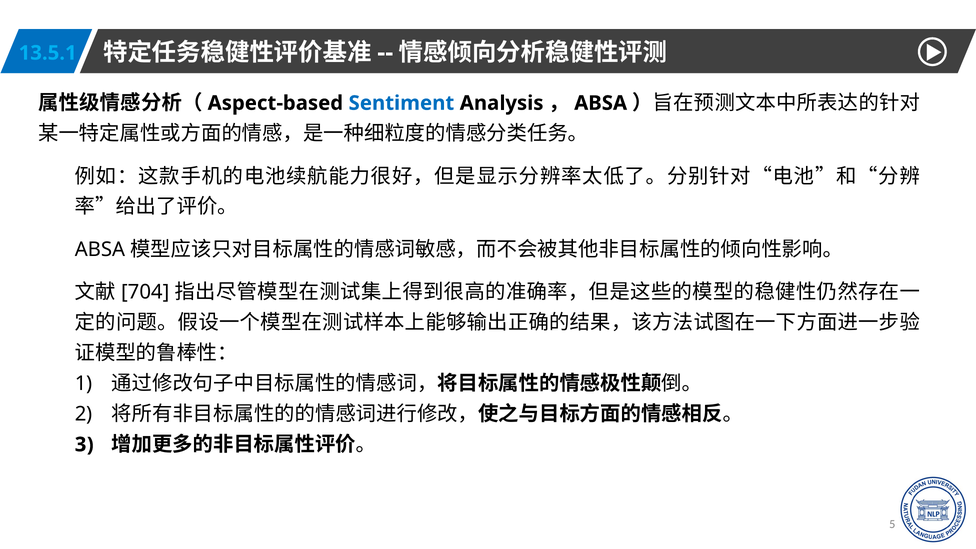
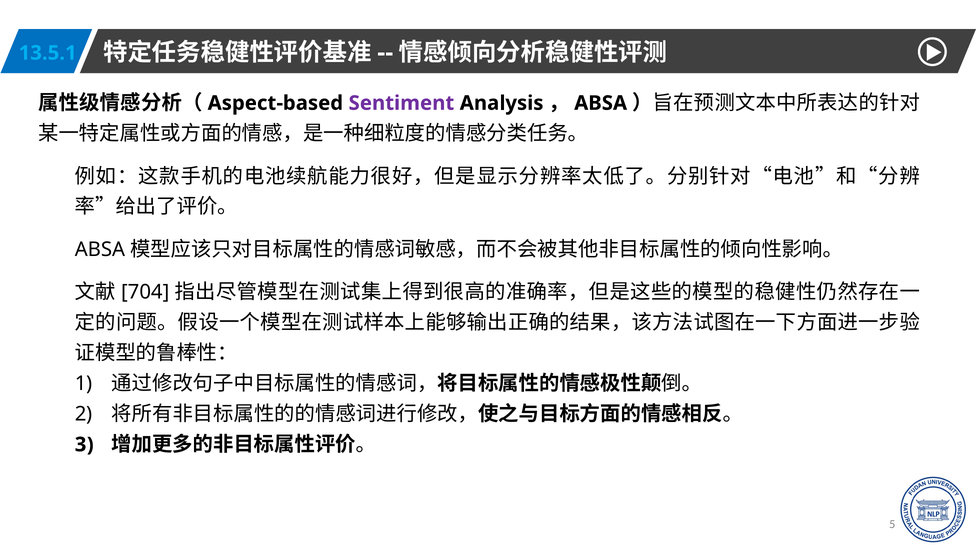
Sentiment colour: blue -> purple
